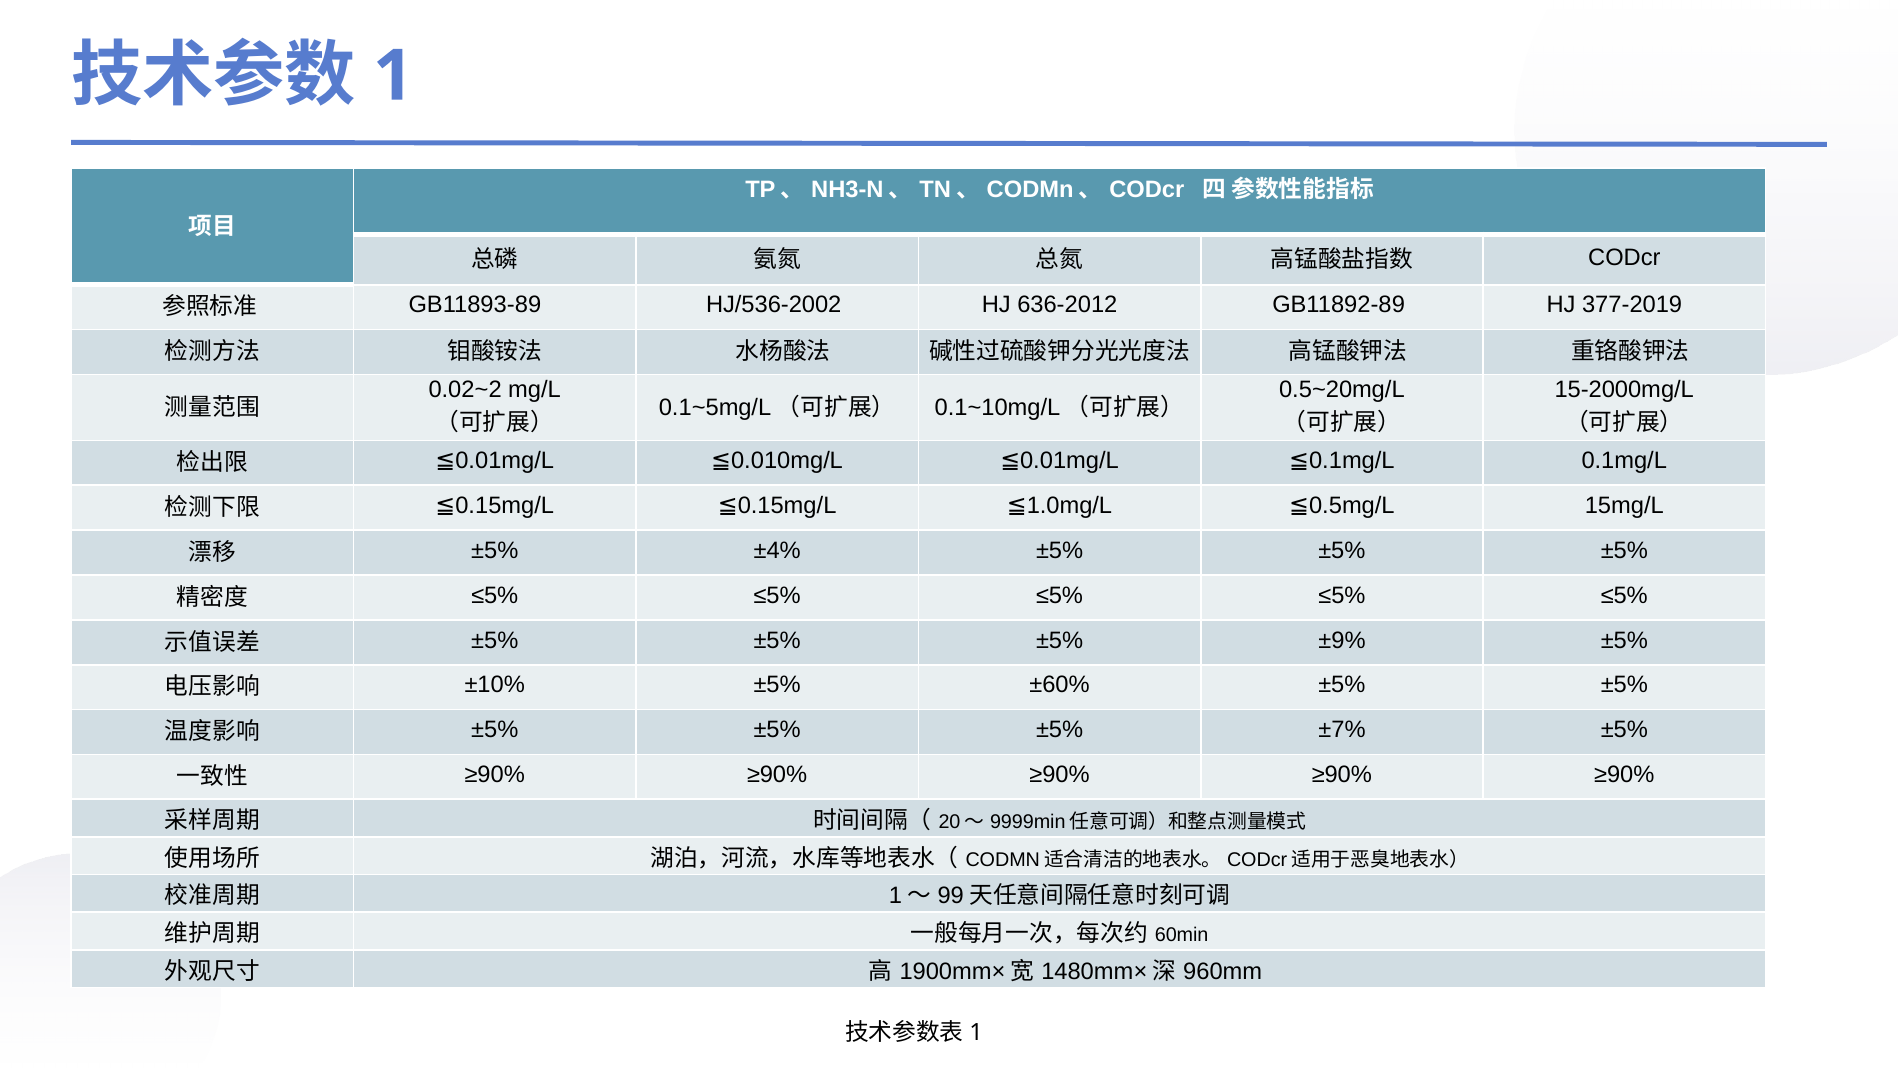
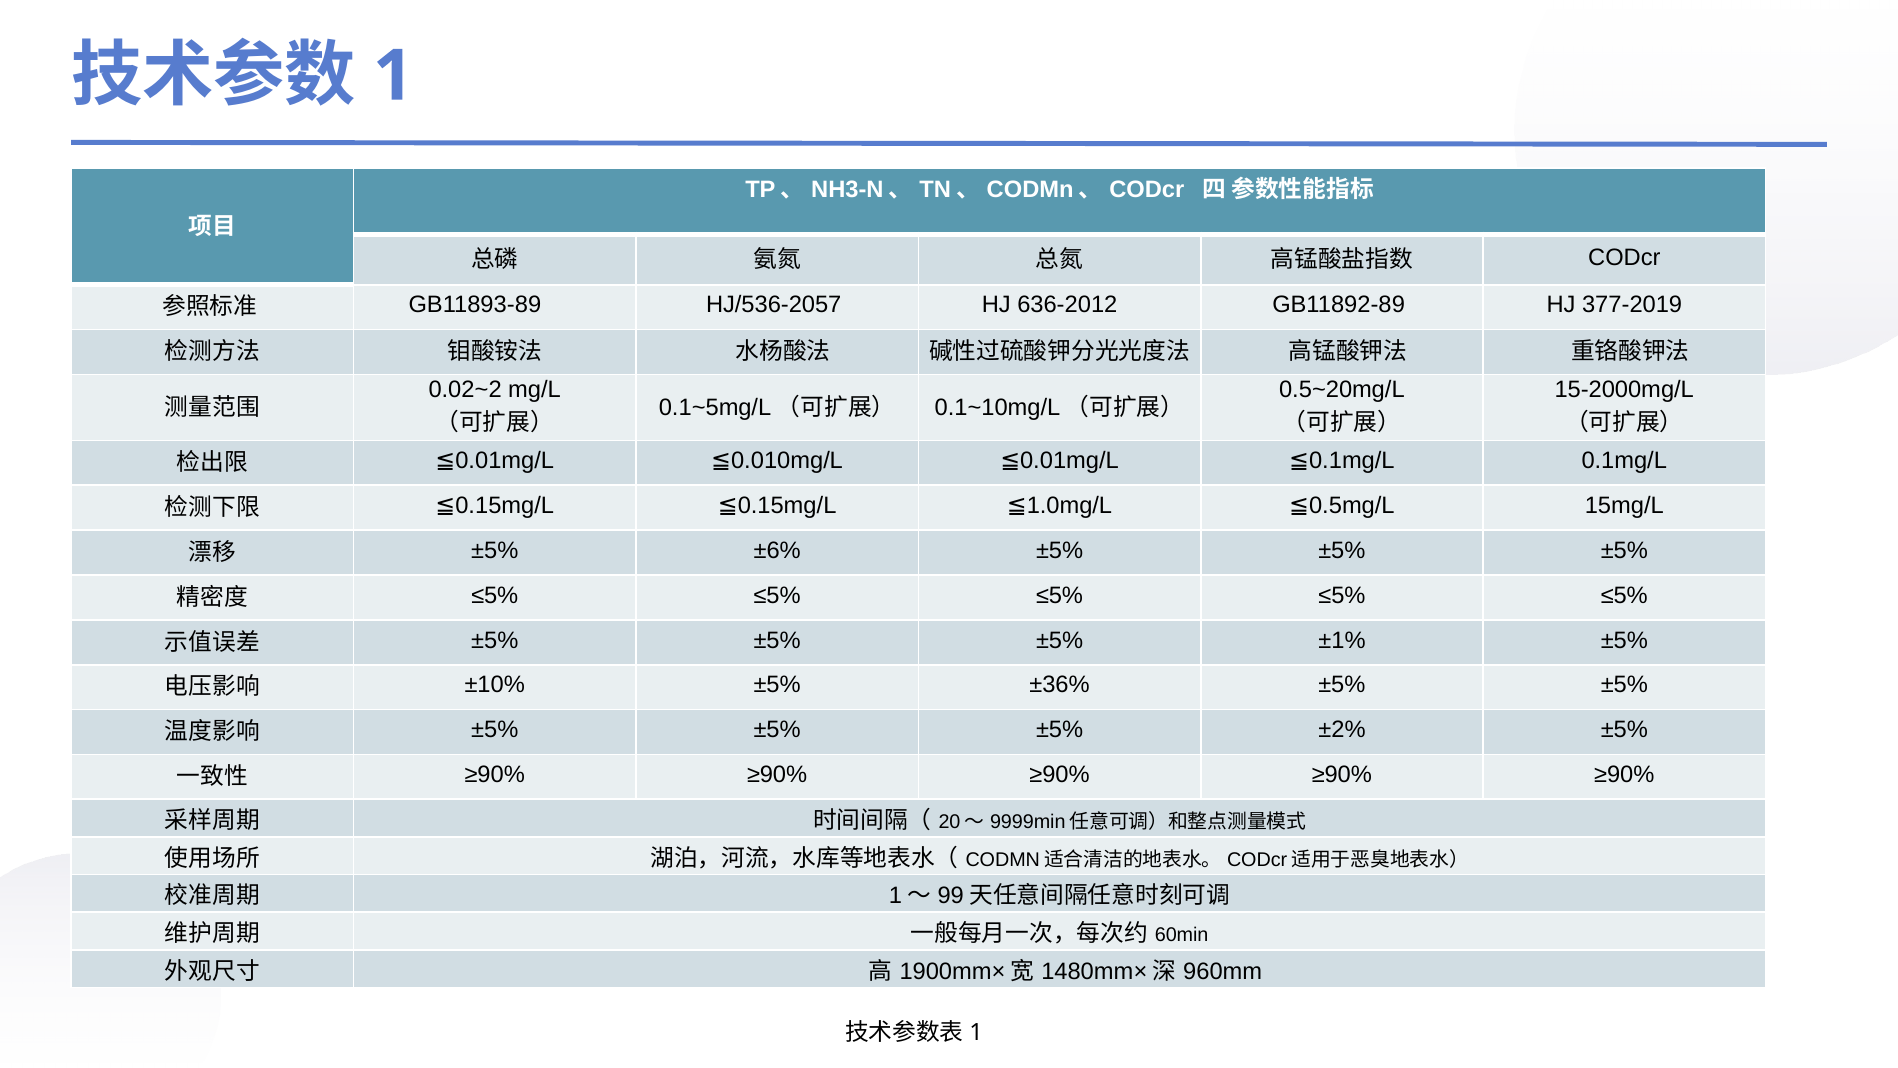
HJ/536-2002: HJ/536-2002 -> HJ/536-2057
±4%: ±4% -> ±6%
±9%: ±9% -> ±1%
±60%: ±60% -> ±36%
±7%: ±7% -> ±2%
